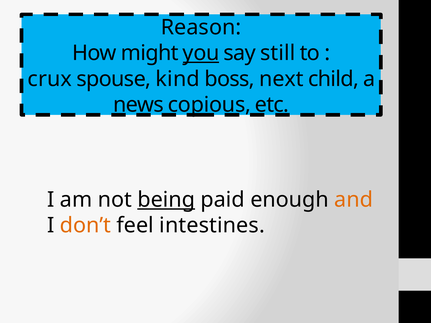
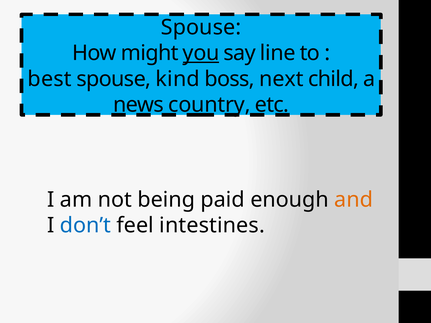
Reason at (201, 27): Reason -> Spouse
still: still -> line
crux: crux -> best
copious: copious -> country
being underline: present -> none
don’t colour: orange -> blue
